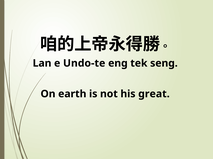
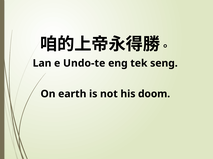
great: great -> doom
